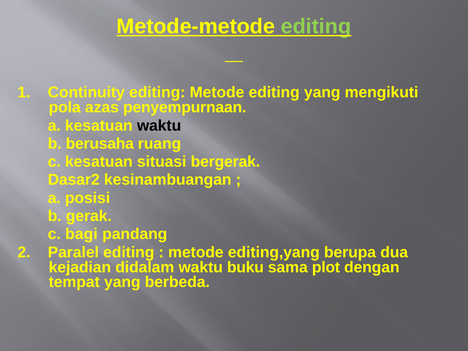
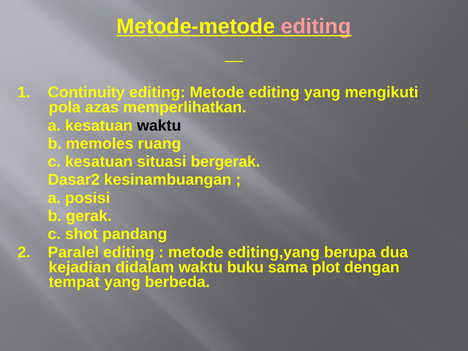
editing at (316, 26) colour: light green -> pink
penyempurnaan: penyempurnaan -> memperlihatkan
berusaha: berusaha -> memoles
bagi: bagi -> shot
